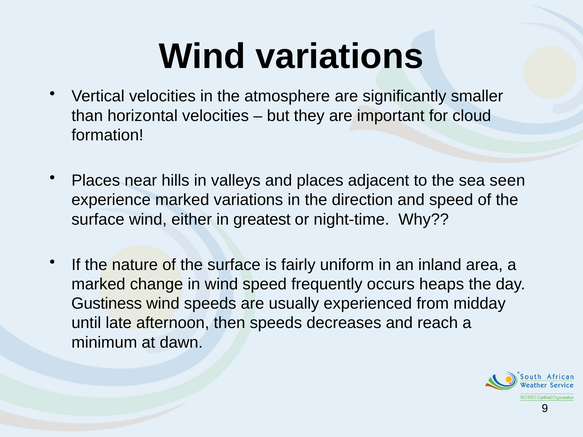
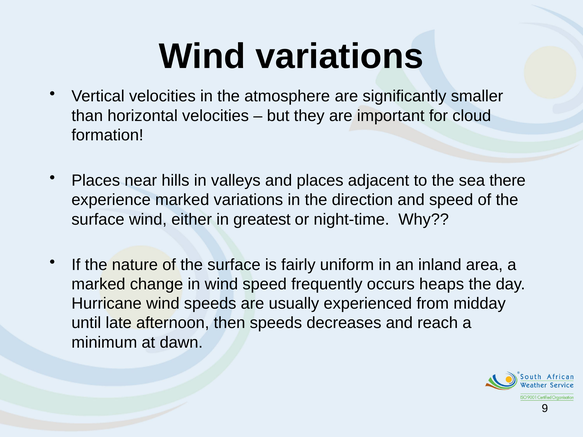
seen: seen -> there
Gustiness: Gustiness -> Hurricane
